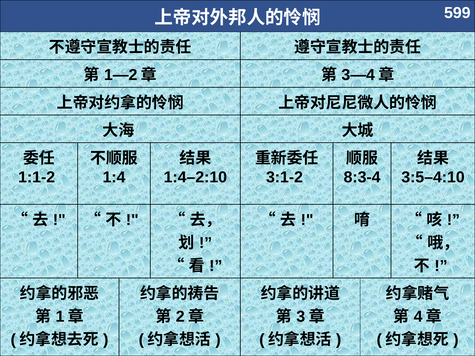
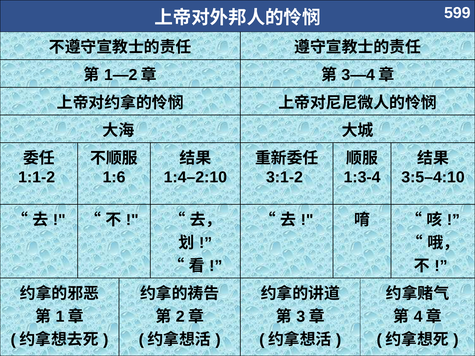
1:4: 1:4 -> 1:6
8:3-4: 8:3-4 -> 1:3-4
